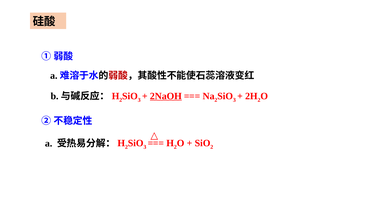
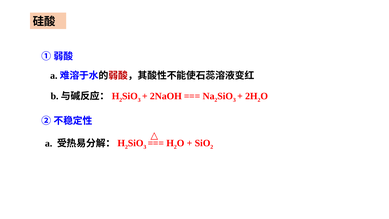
2NaOH underline: present -> none
